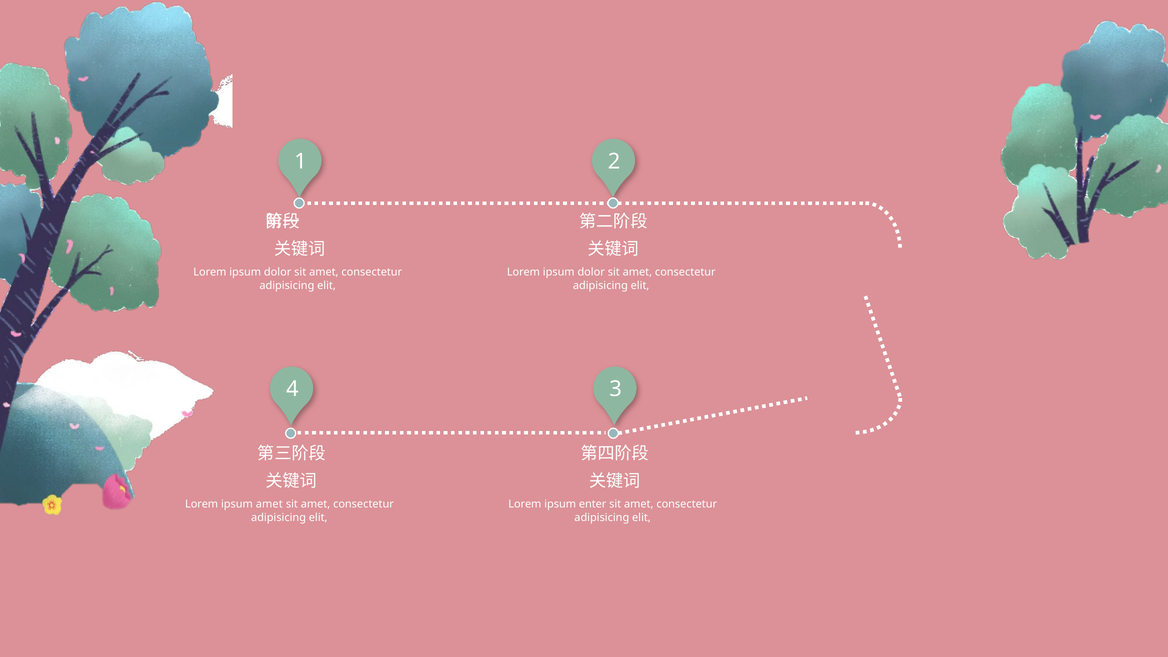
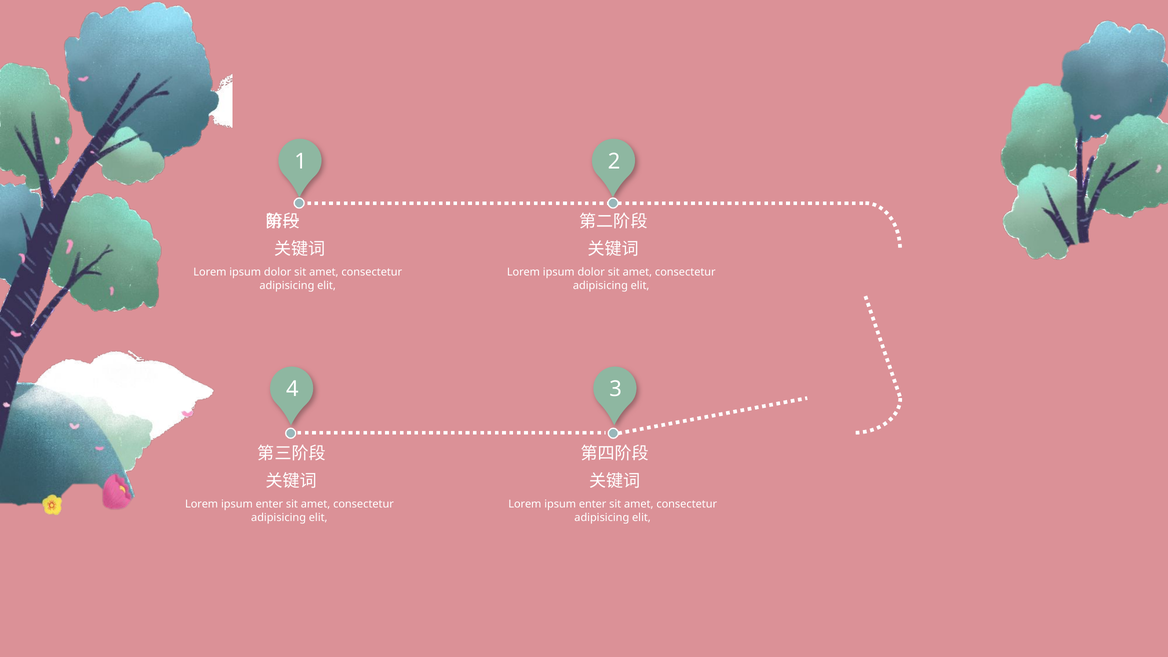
amet at (269, 504): amet -> enter
